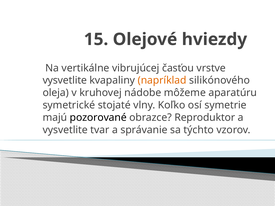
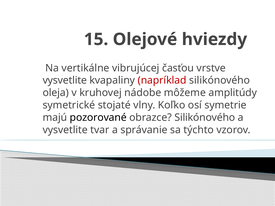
napríklad colour: orange -> red
aparatúru: aparatúru -> amplitúdy
obrazce Reproduktor: Reproduktor -> Silikónového
